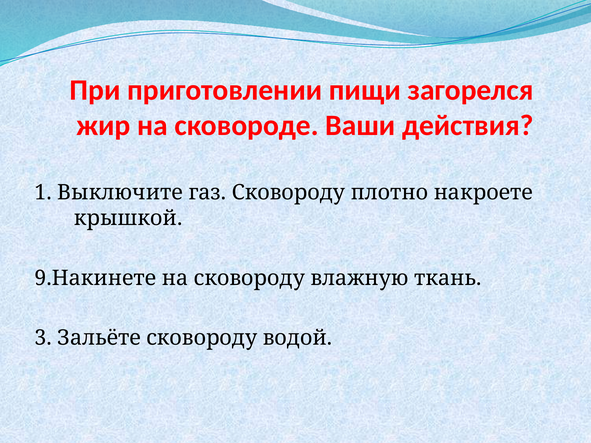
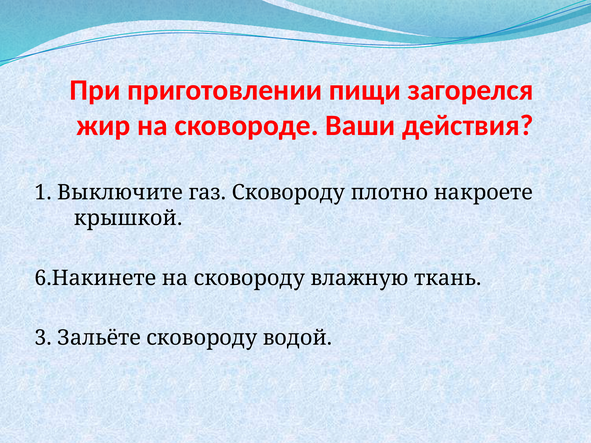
9.Накинете: 9.Накинете -> 6.Накинете
